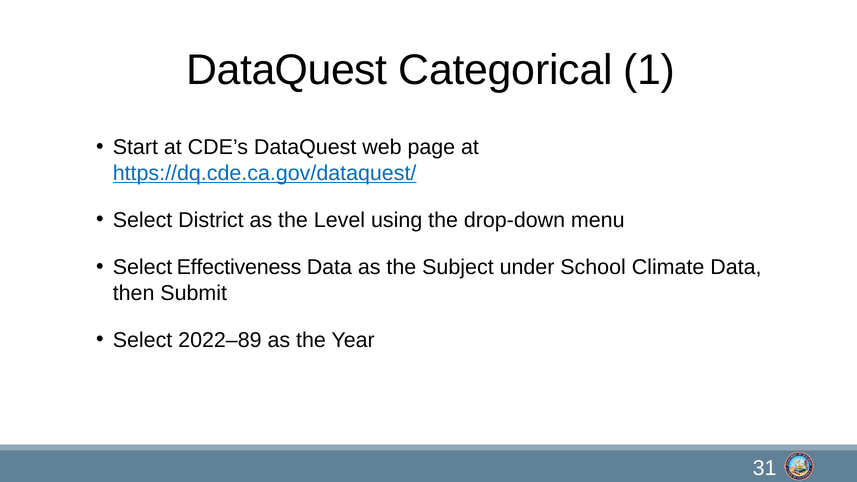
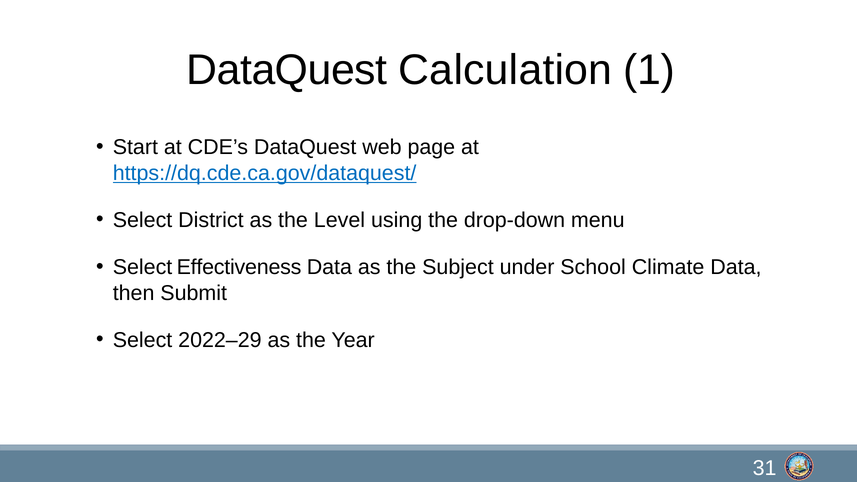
Categorical: Categorical -> Calculation
2022–89: 2022–89 -> 2022–29
